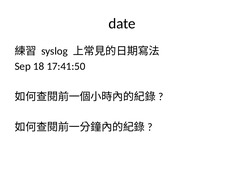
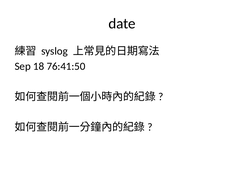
17:41:50: 17:41:50 -> 76:41:50
